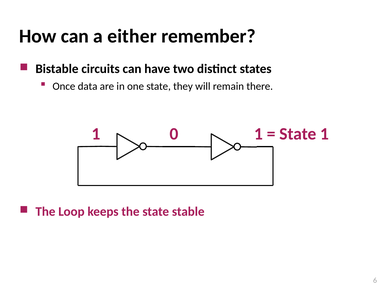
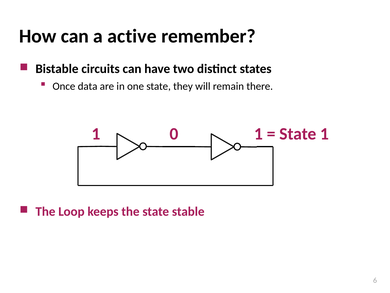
either: either -> active
